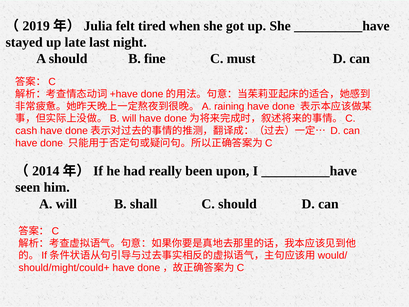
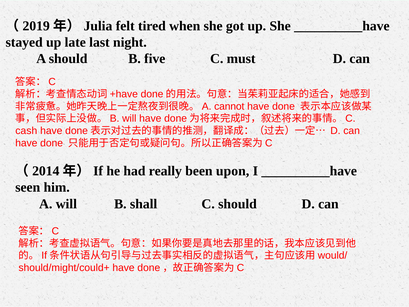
fine: fine -> five
raining: raining -> cannot
